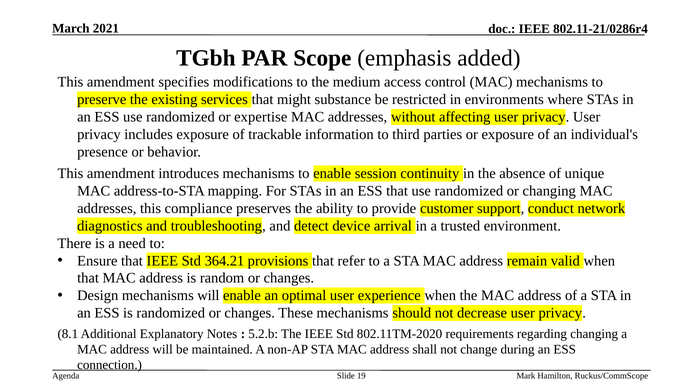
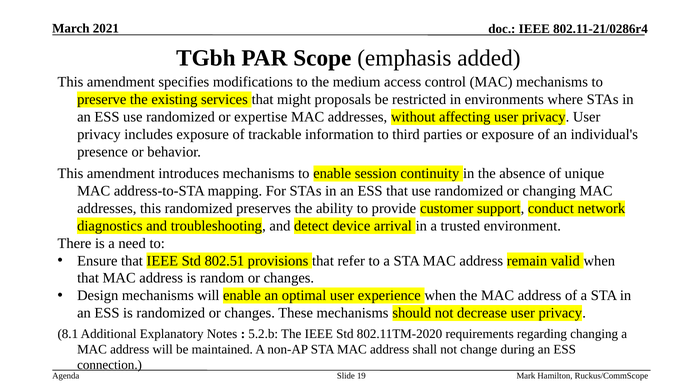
substance: substance -> proposals
this compliance: compliance -> randomized
364.21: 364.21 -> 802.51
